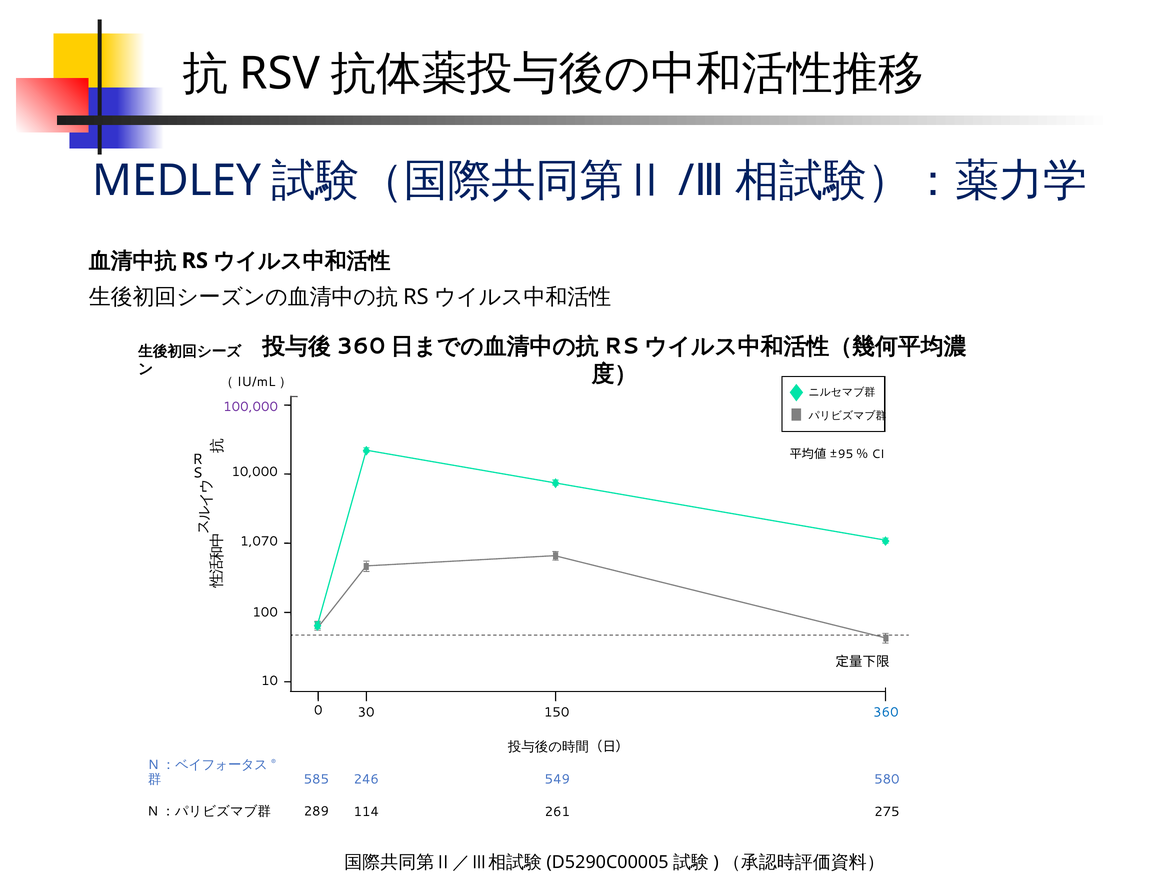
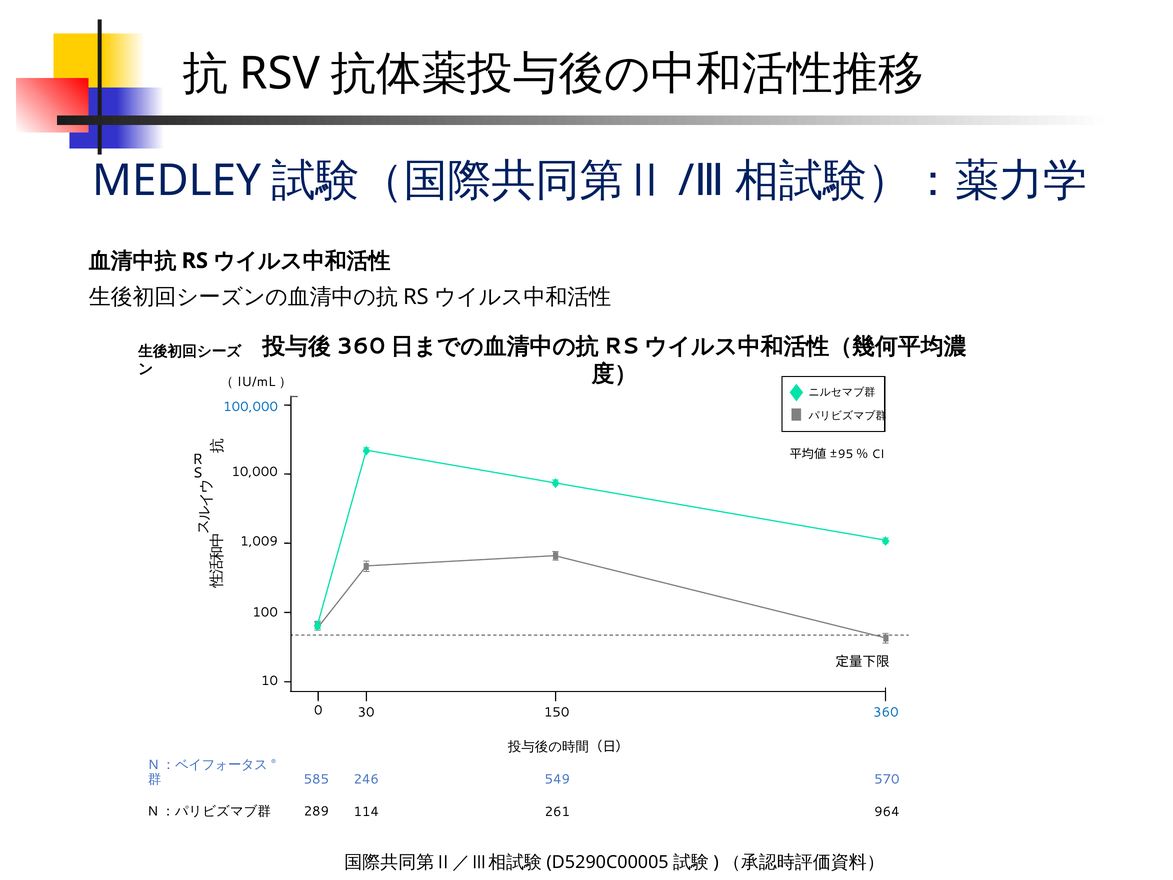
100,000 colour: purple -> blue
1,070: 1,070 -> 1,009
580: 580 -> 570
275: 275 -> 964
